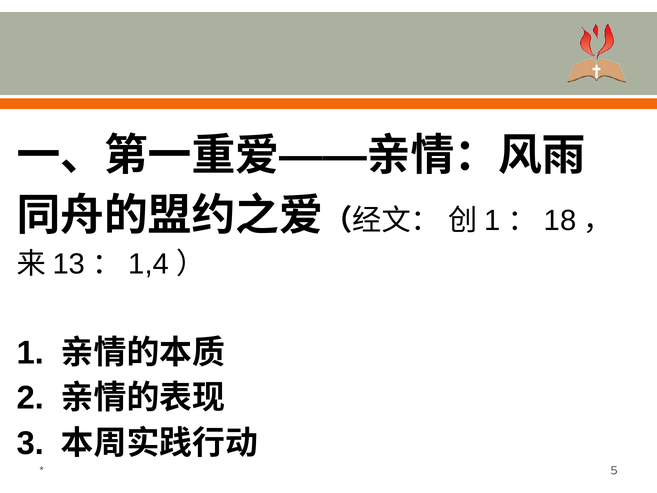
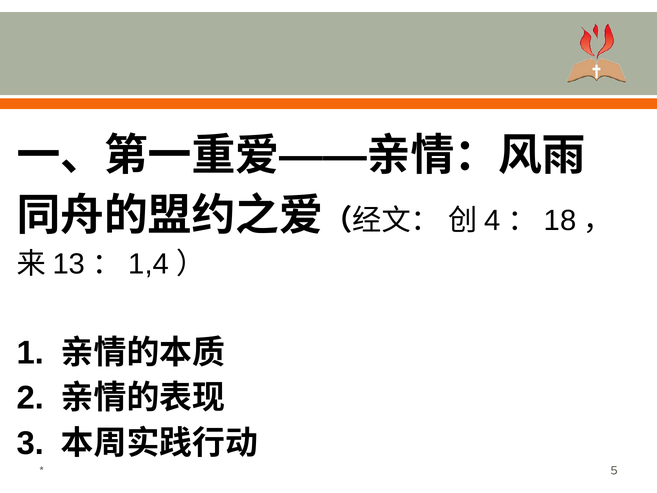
1 at (492, 221): 1 -> 4
